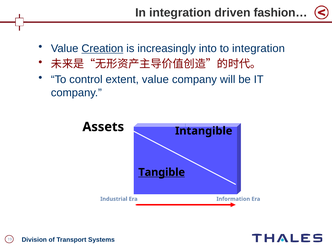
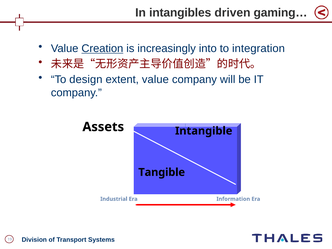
In integration: integration -> intangibles
fashion…: fashion… -> gaming…
control: control -> design
Tangible underline: present -> none
